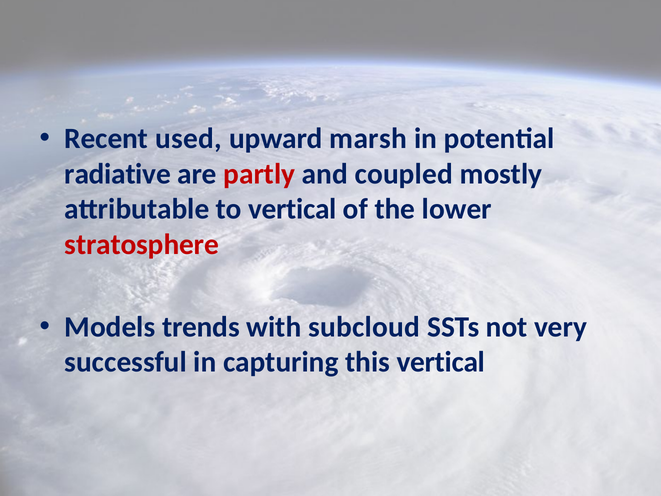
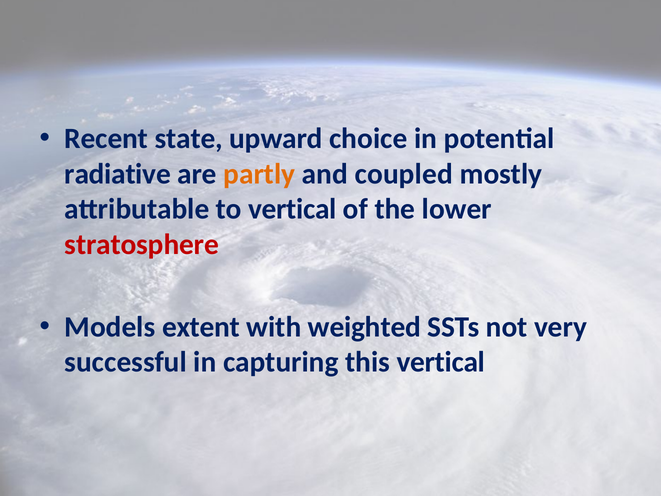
used: used -> state
marsh: marsh -> choice
partly colour: red -> orange
trends: trends -> extent
subcloud: subcloud -> weighted
